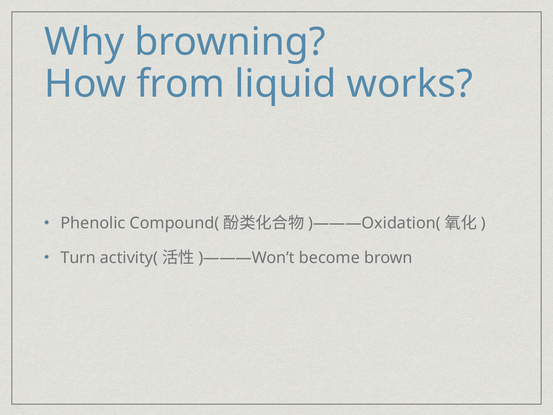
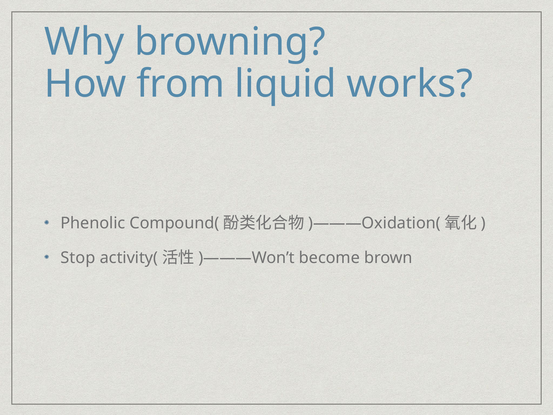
Turn: Turn -> Stop
